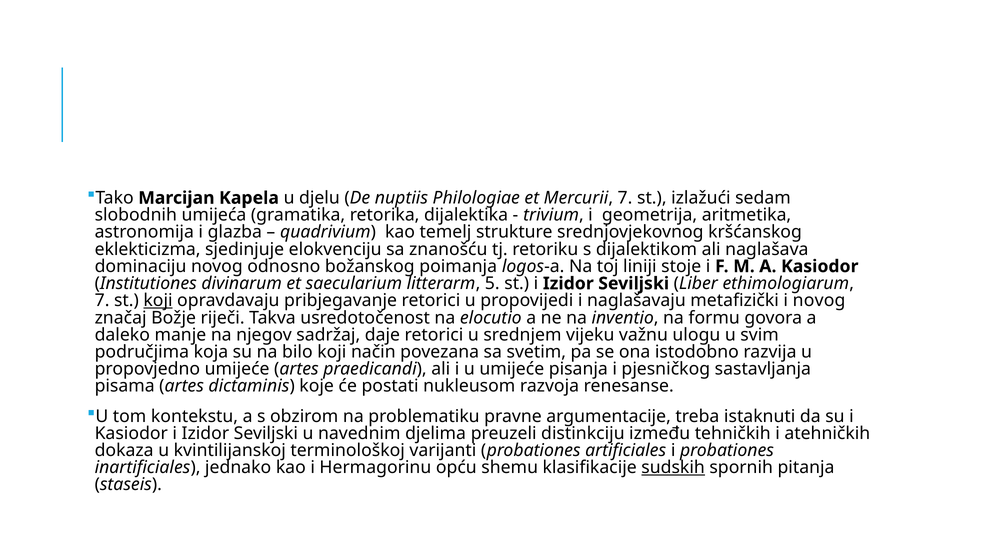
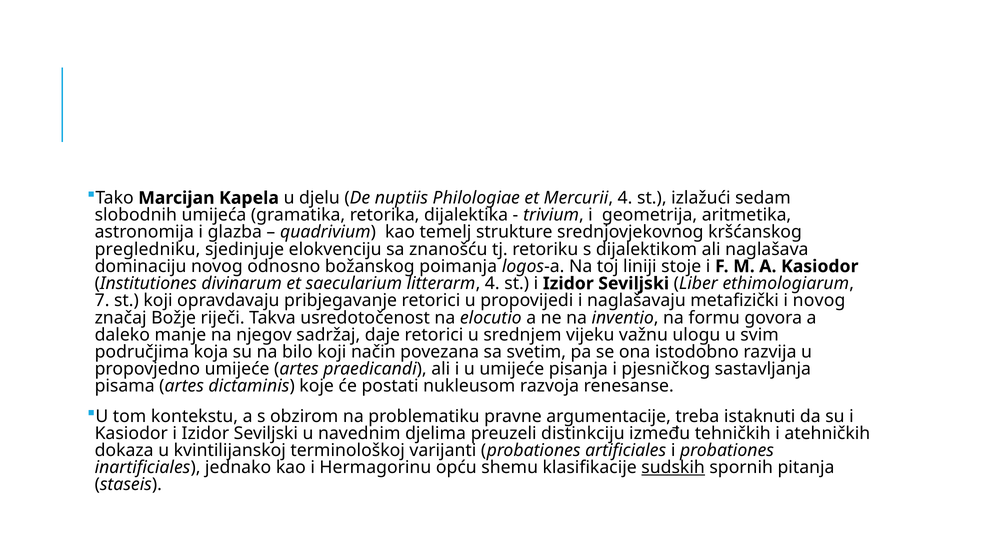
Mercurii 7: 7 -> 4
eklekticizma: eklekticizma -> pregledniku
litterarm 5: 5 -> 4
koji at (158, 301) underline: present -> none
